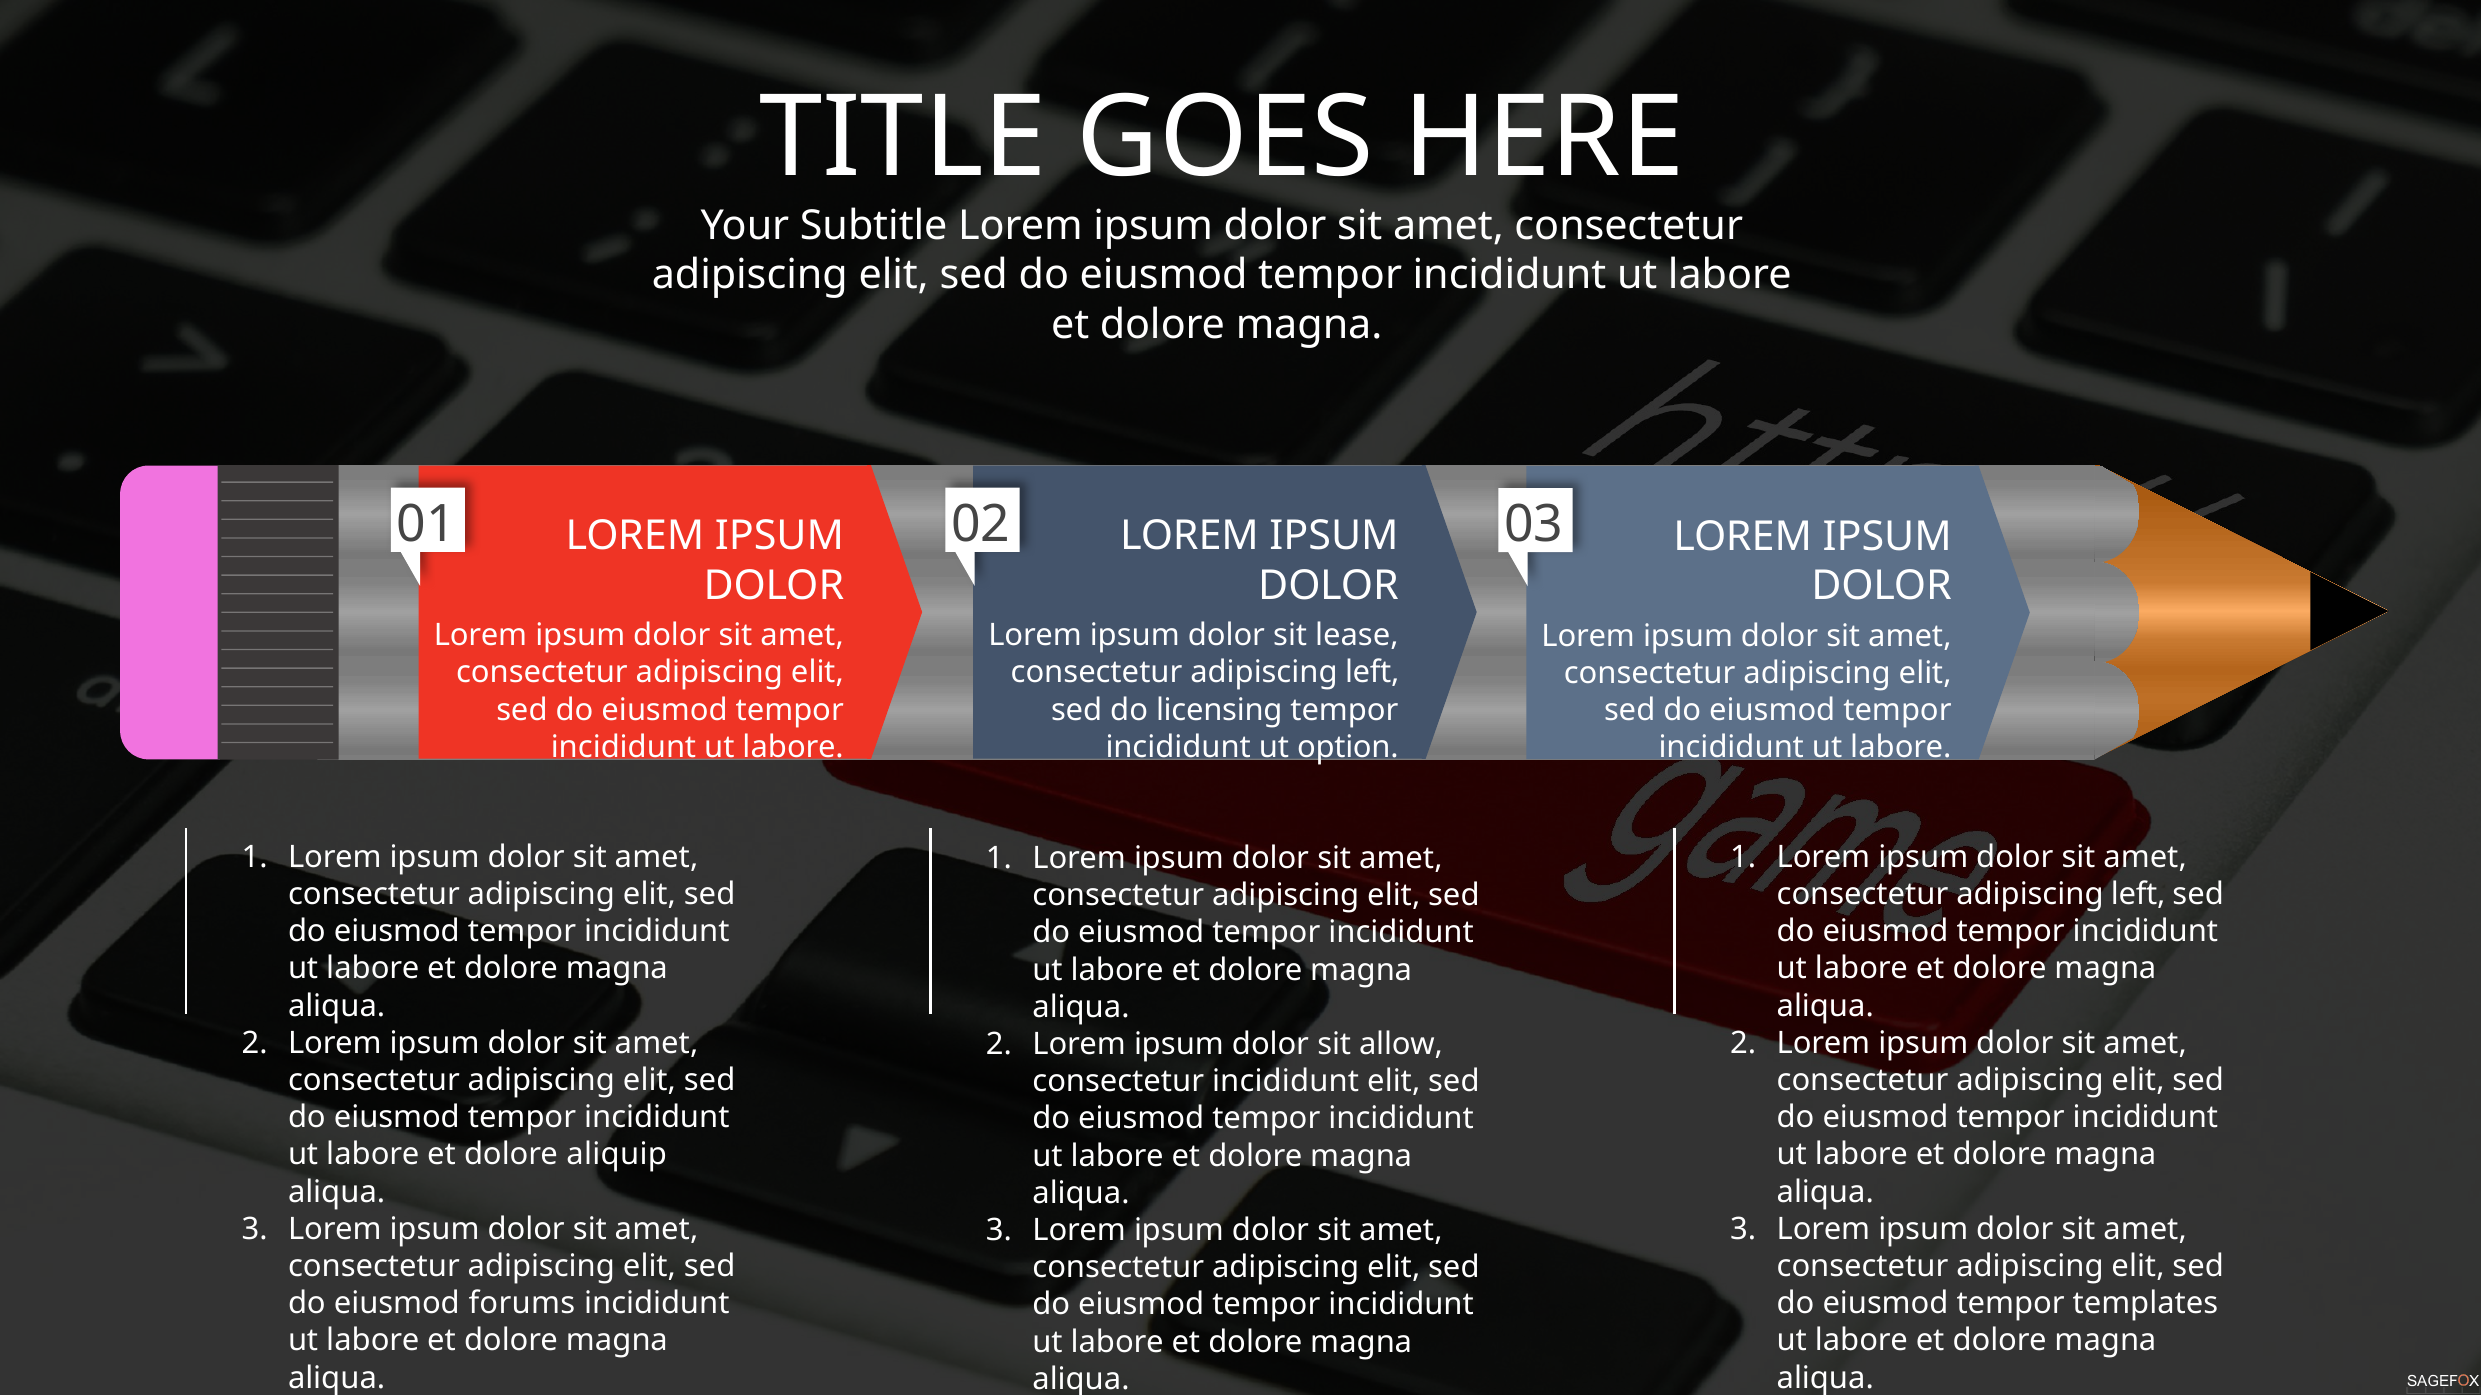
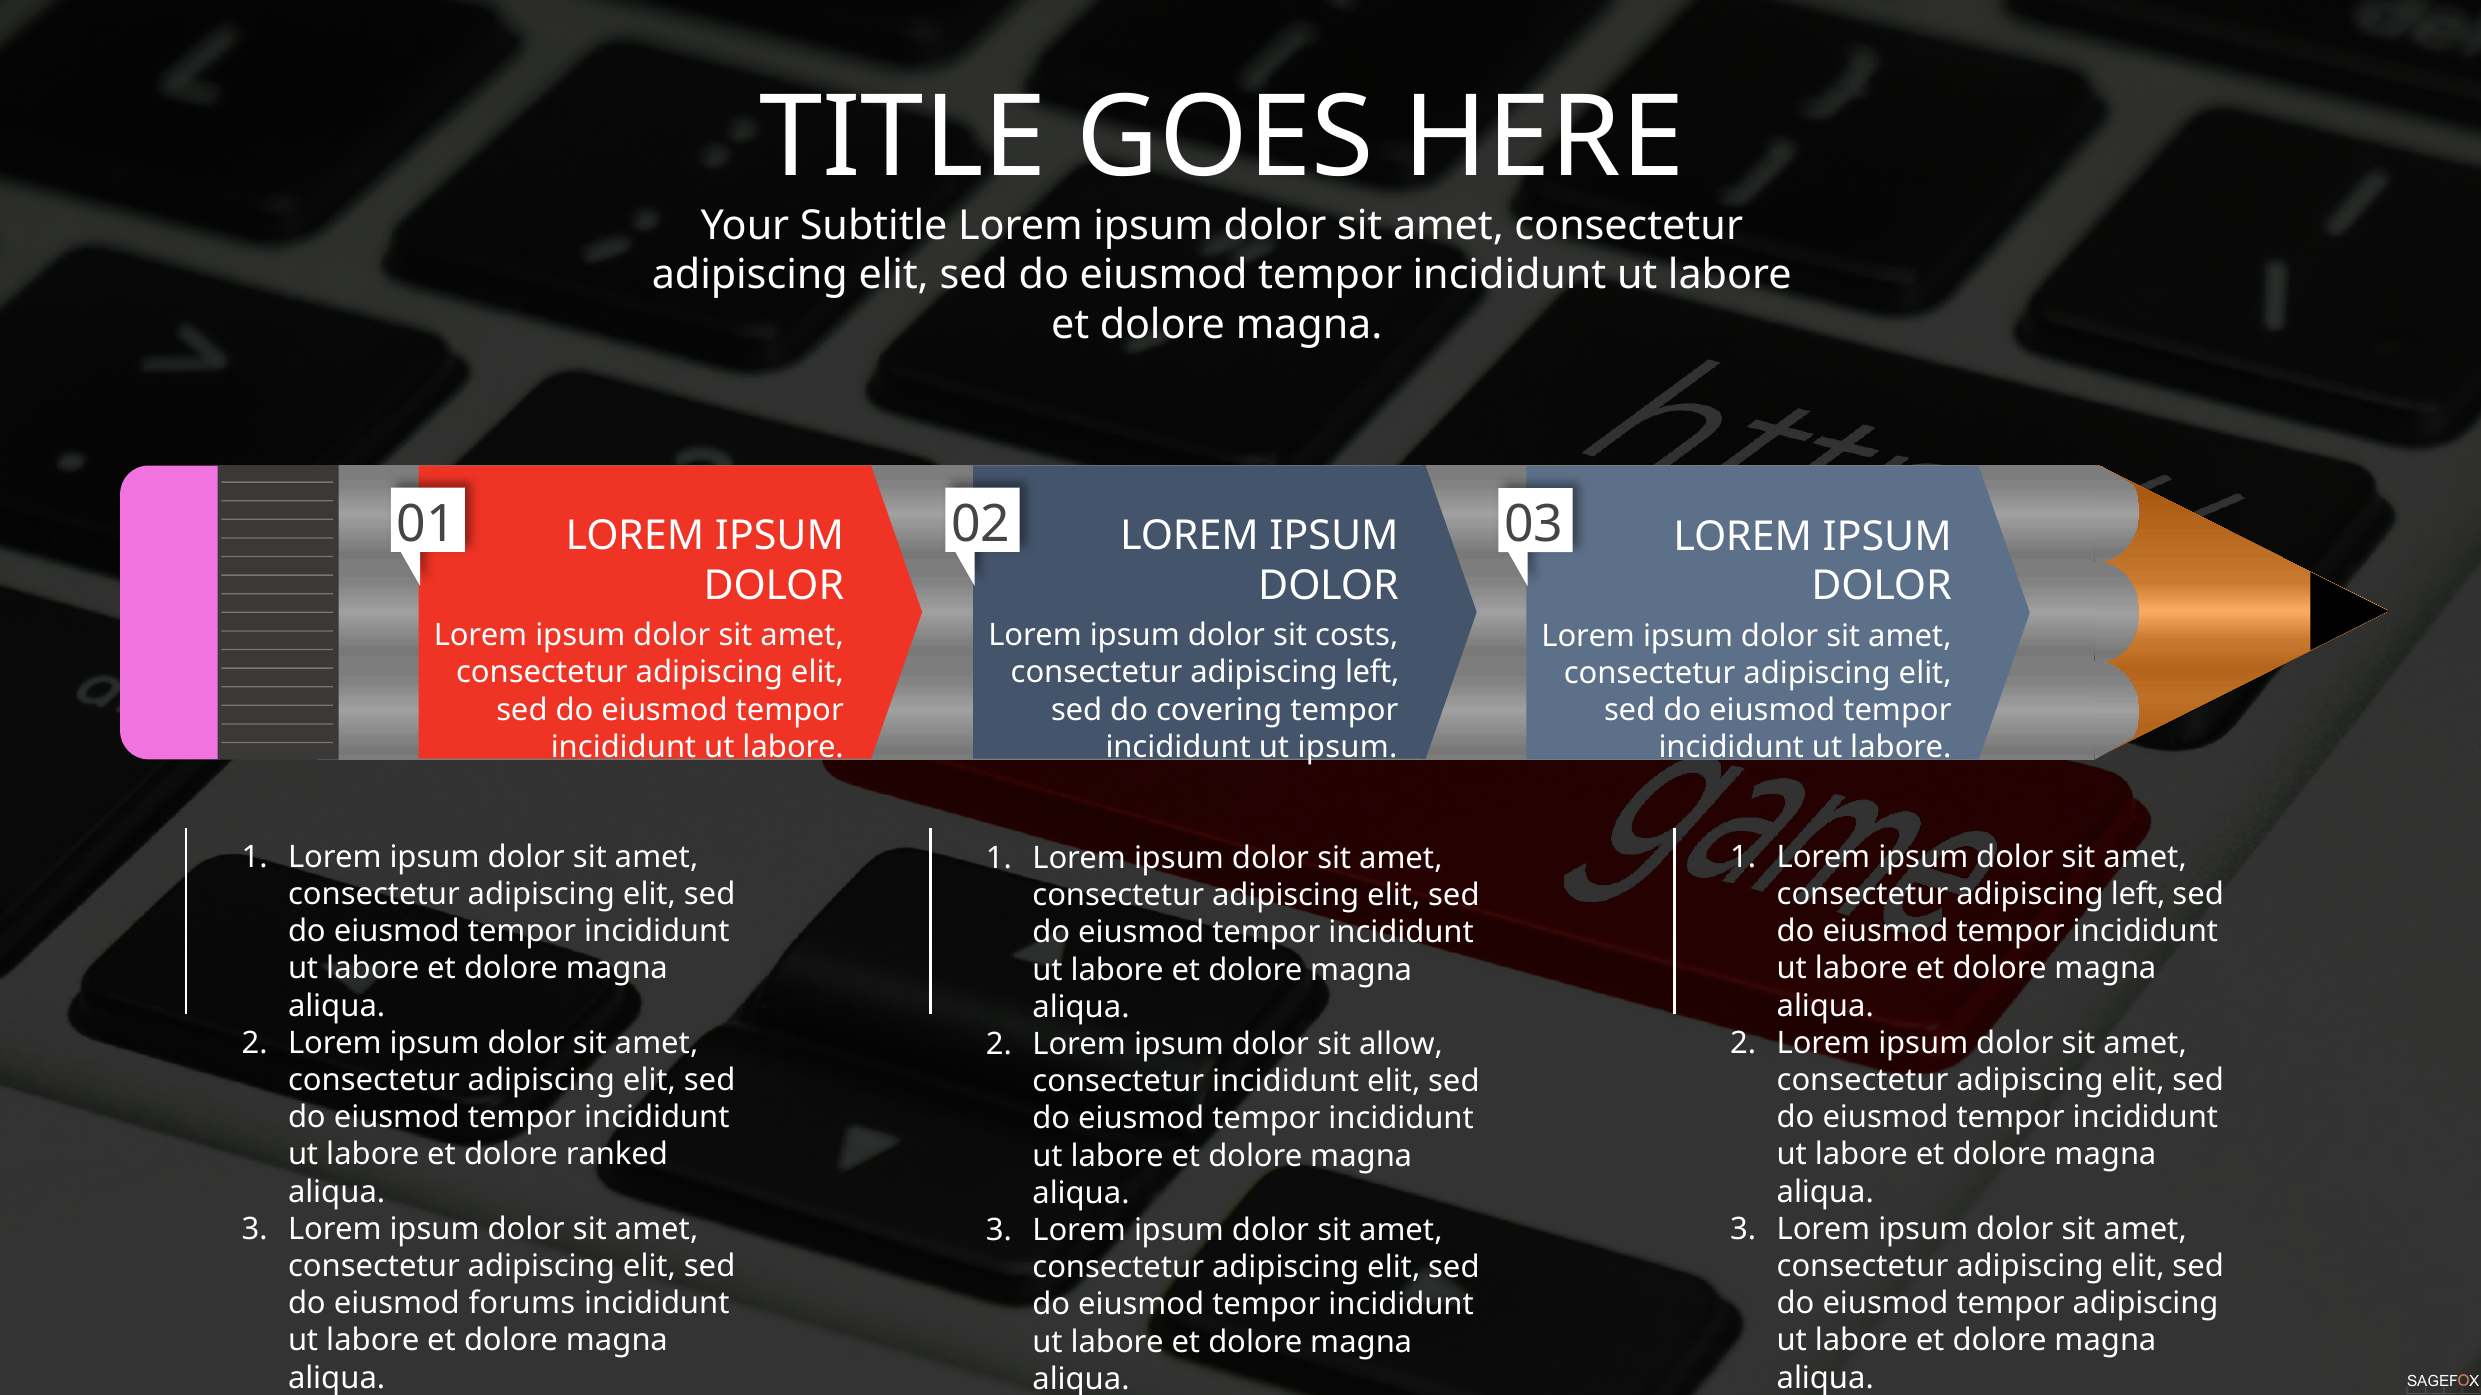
lease: lease -> costs
licensing: licensing -> covering
ut option: option -> ipsum
aliquip: aliquip -> ranked
tempor templates: templates -> adipiscing
